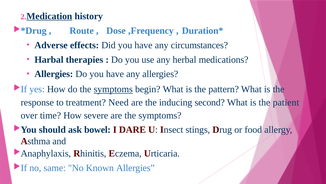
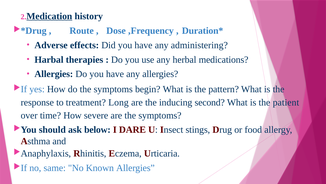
circumstances: circumstances -> administering
symptoms at (113, 89) underline: present -> none
Need: Need -> Long
bowel: bowel -> below
